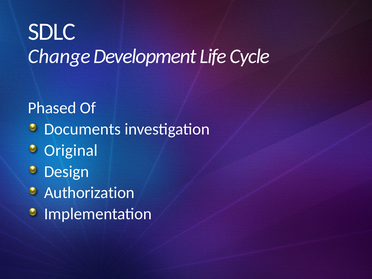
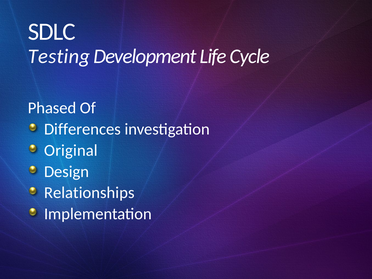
Change: Change -> Testing
Documents: Documents -> Differences
Authorization: Authorization -> Relationships
